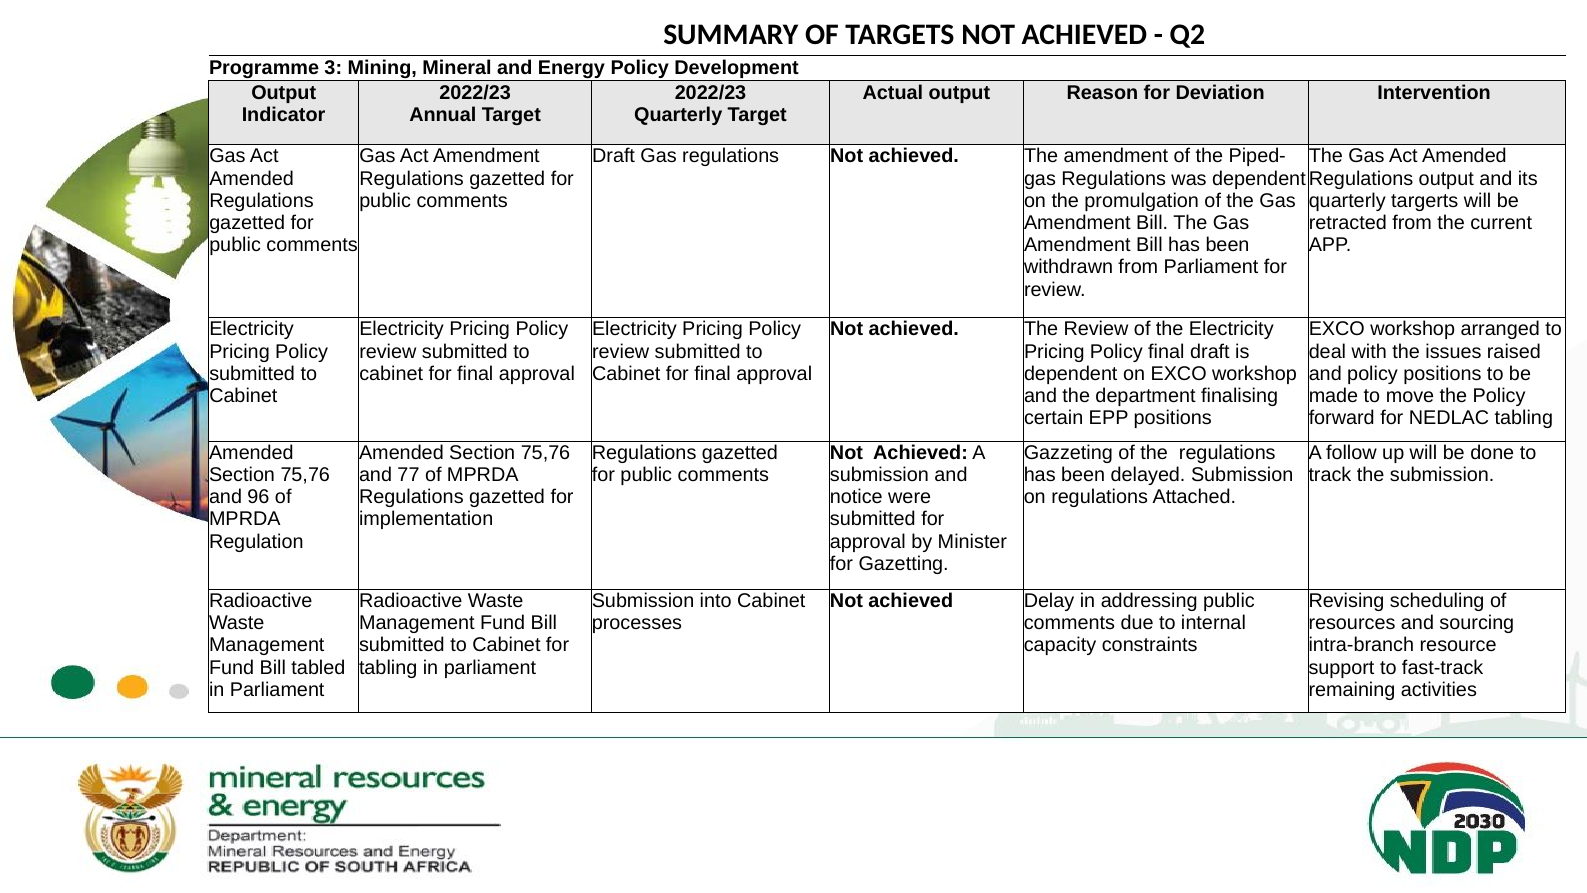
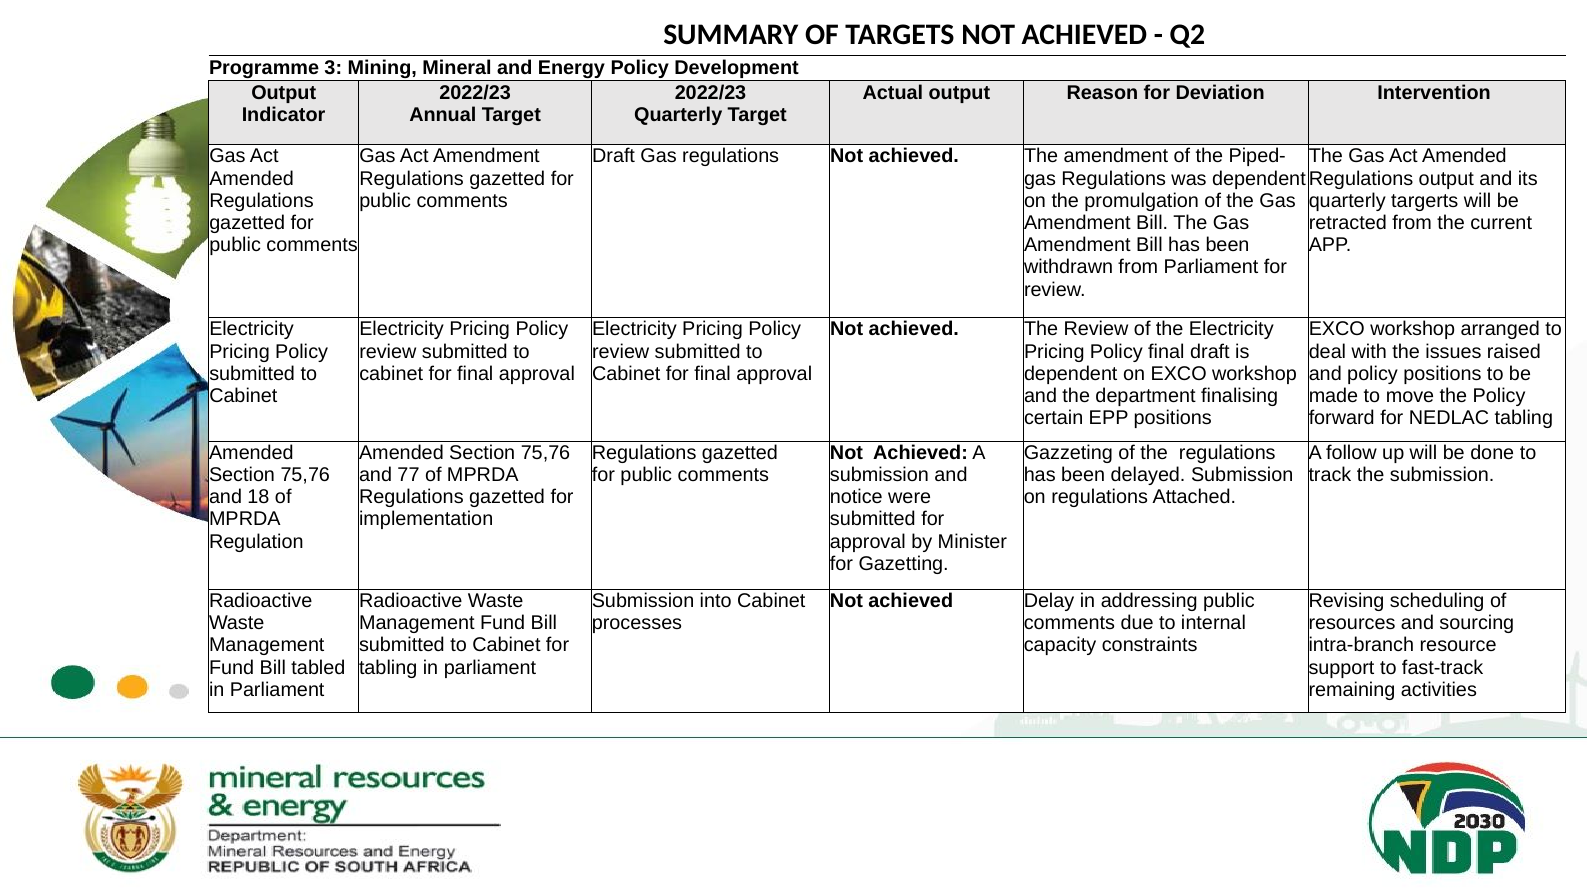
96: 96 -> 18
